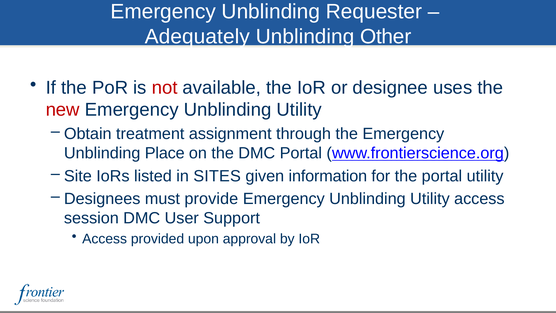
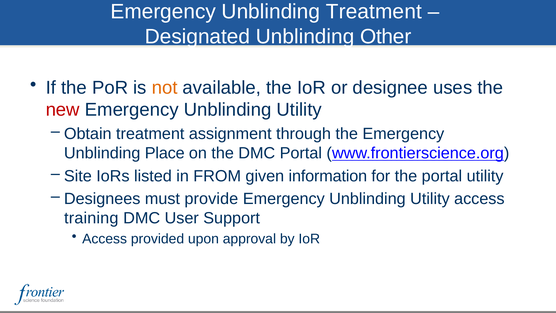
Unblinding Requester: Requester -> Treatment
Adequately: Adequately -> Designated
not colour: red -> orange
SITES: SITES -> FROM
session: session -> training
